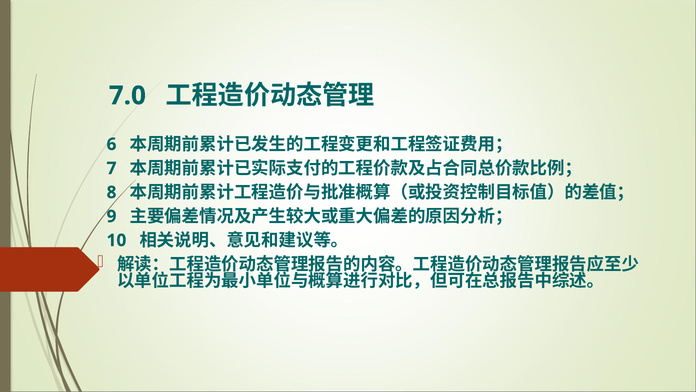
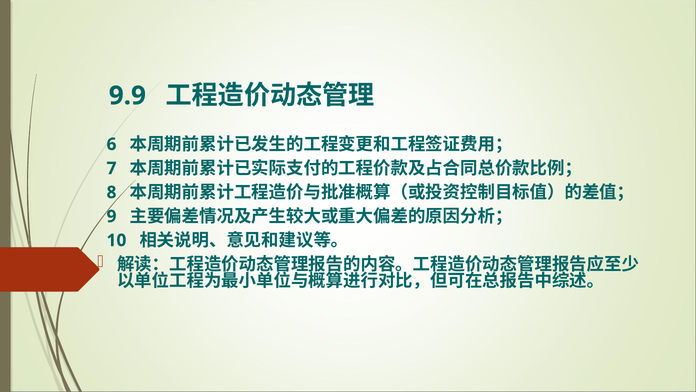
7.0: 7.0 -> 9.9
